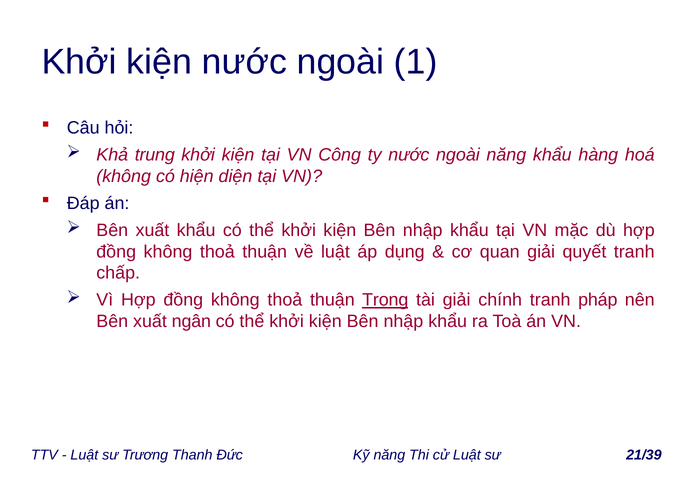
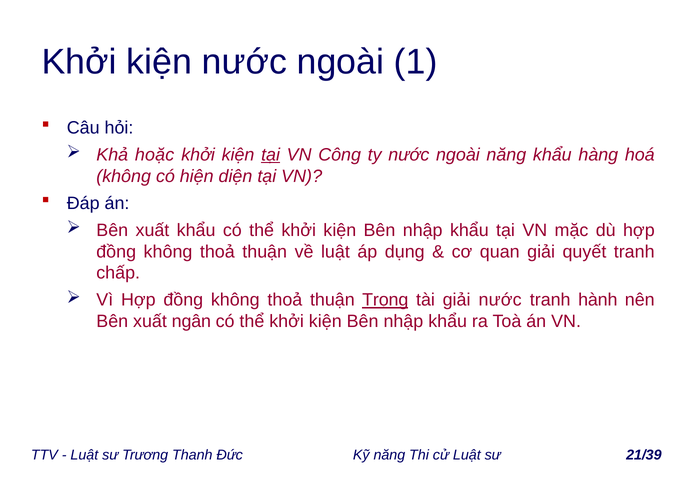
trung: trung -> hoặc
tại at (271, 155) underline: none -> present
giải chính: chính -> nước
pháp: pháp -> hành
